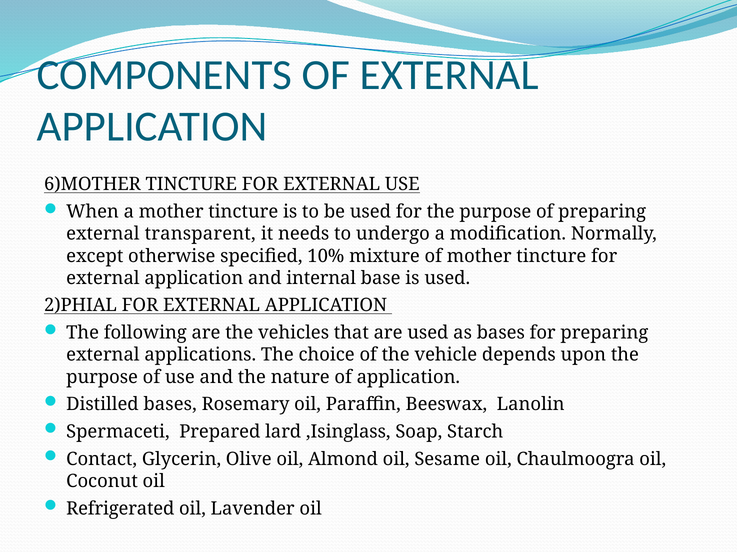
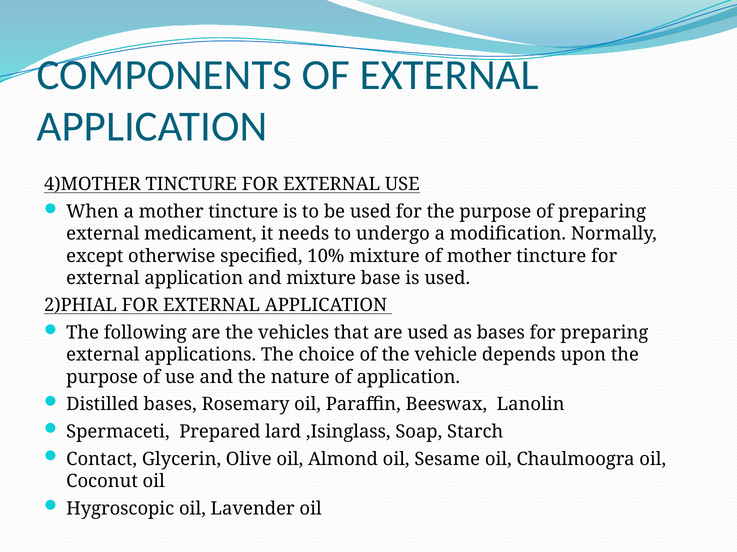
6)MOTHER: 6)MOTHER -> 4)MOTHER
transparent: transparent -> medicament
and internal: internal -> mixture
Refrigerated: Refrigerated -> Hygroscopic
